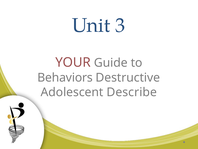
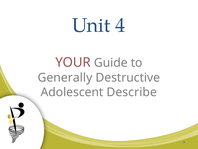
3: 3 -> 4
Behaviors: Behaviors -> Generally
